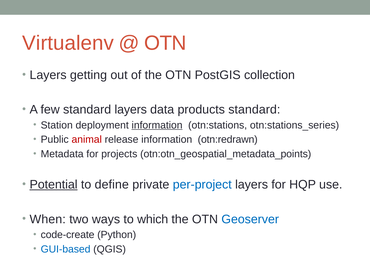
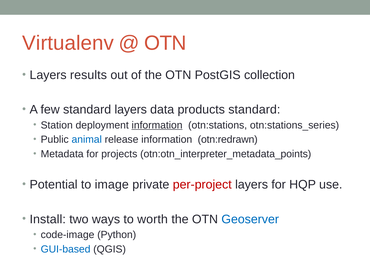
getting: getting -> results
animal colour: red -> blue
otn:otn_geospatial_metadata_points: otn:otn_geospatial_metadata_points -> otn:otn_interpreter_metadata_points
Potential underline: present -> none
define: define -> image
per-project colour: blue -> red
When: When -> Install
which: which -> worth
code-create: code-create -> code-image
